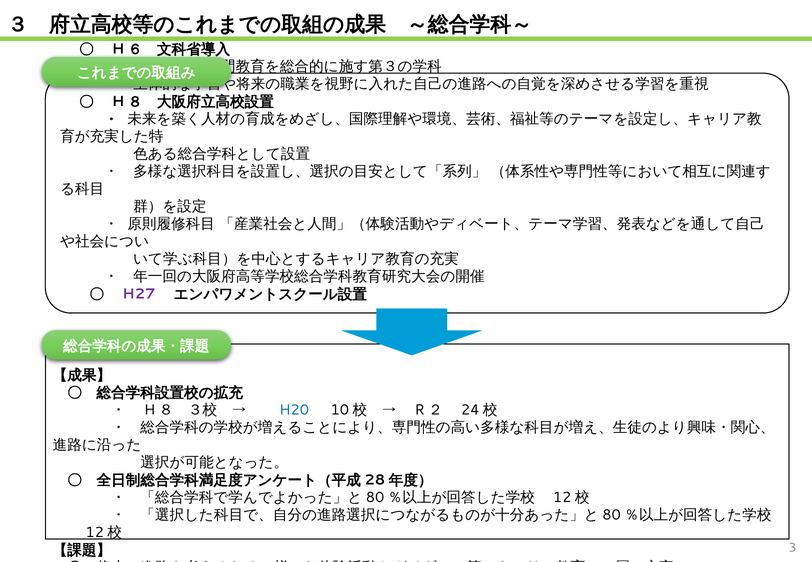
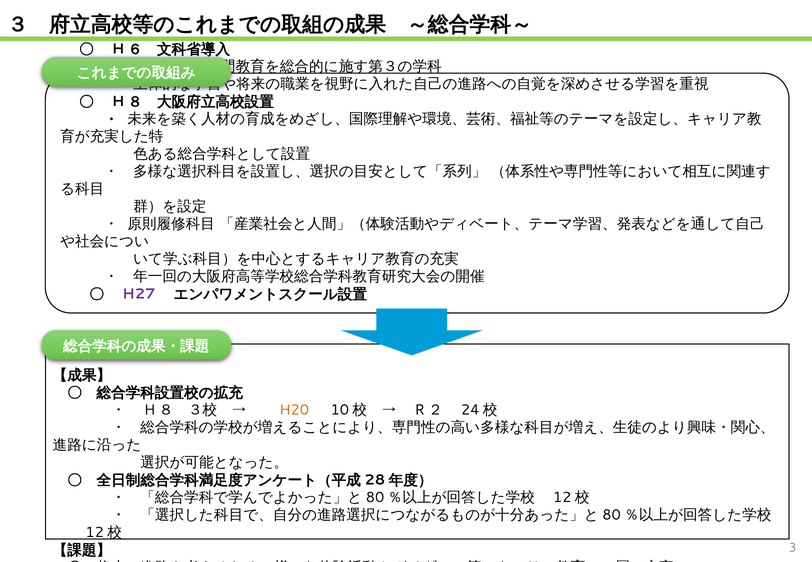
H20 colour: blue -> orange
